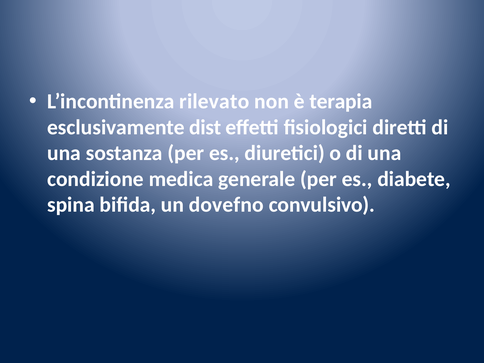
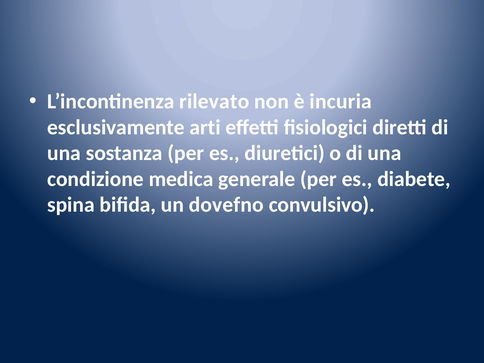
terapia: terapia -> incuria
dist: dist -> arti
